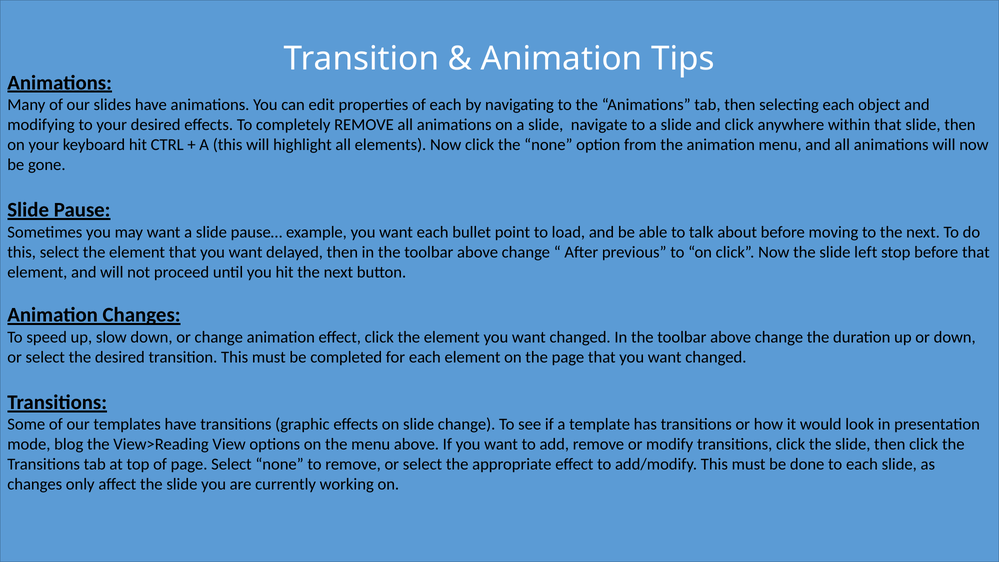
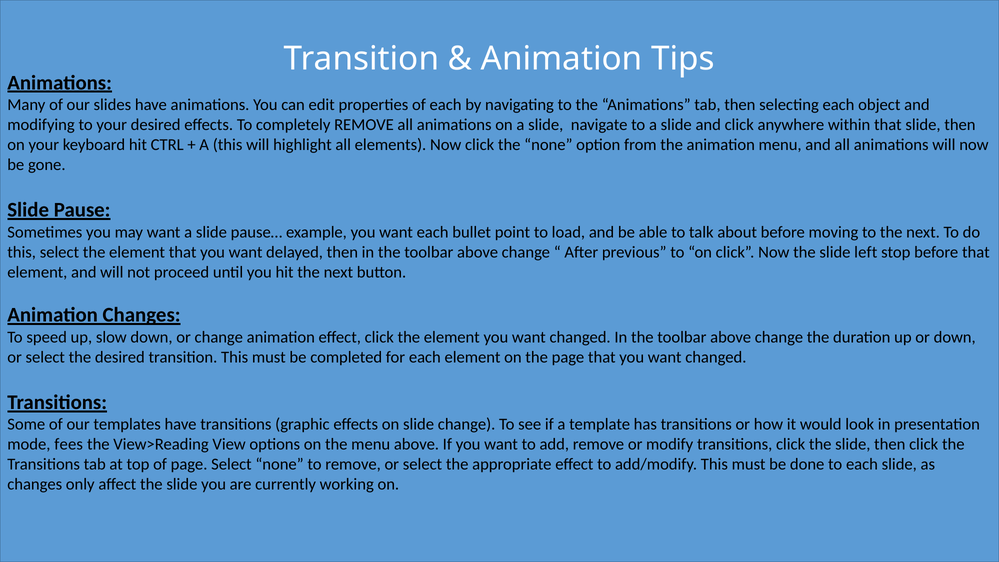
blog: blog -> fees
